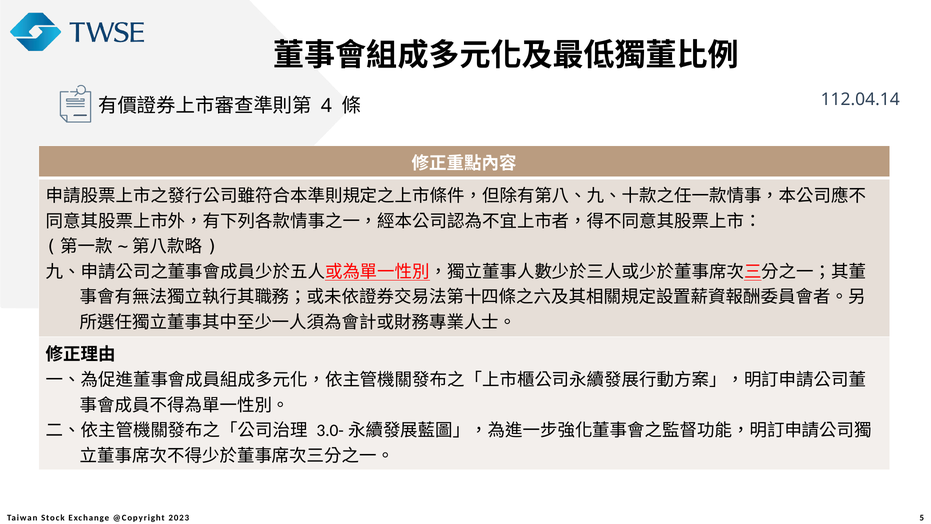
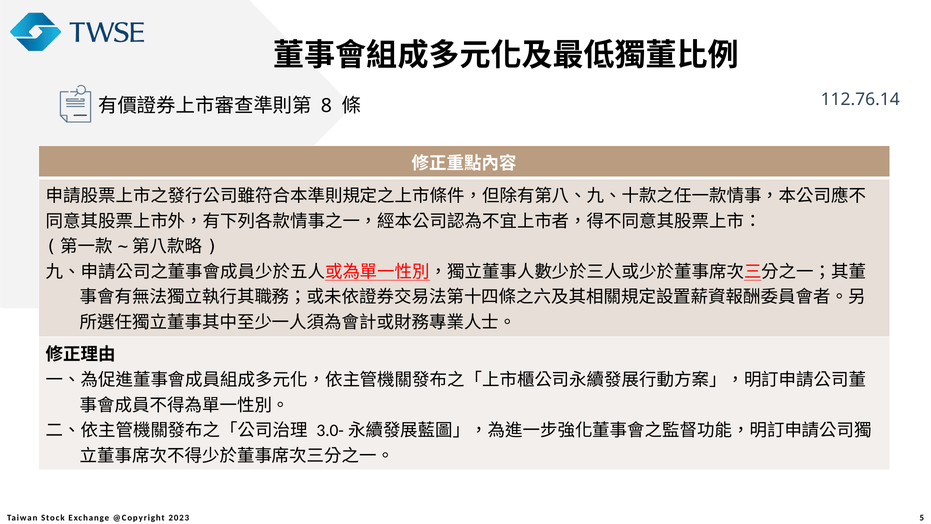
112.04.14: 112.04.14 -> 112.76.14
4: 4 -> 8
